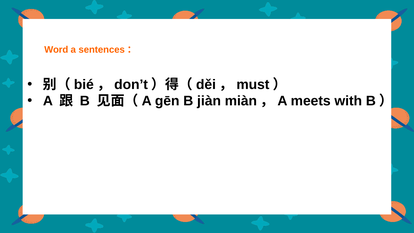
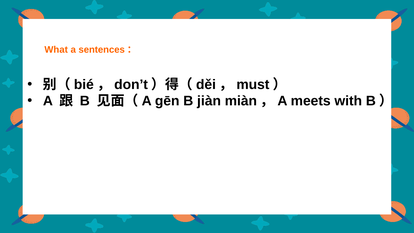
Word: Word -> What
